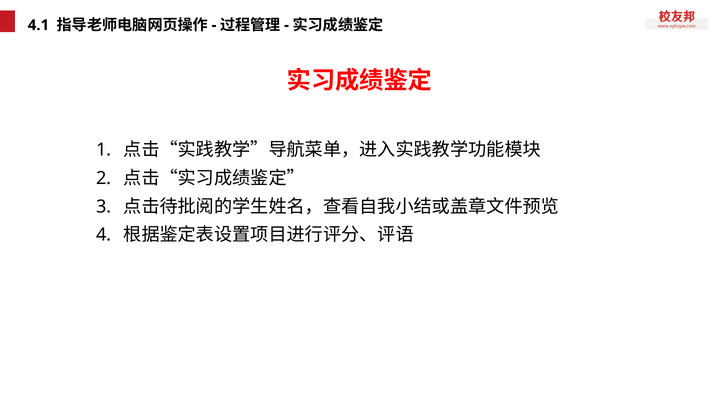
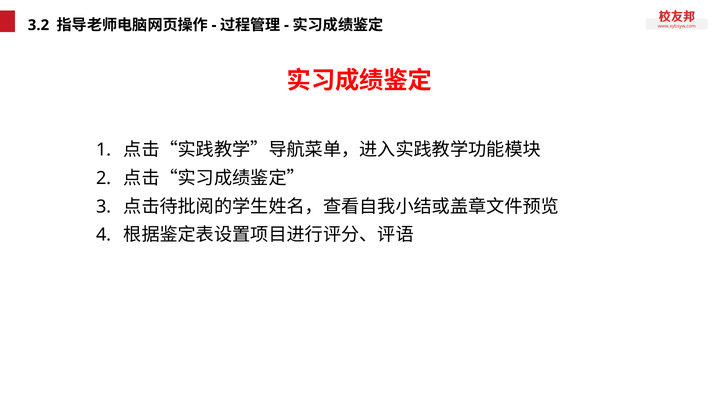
4.1: 4.1 -> 3.2
